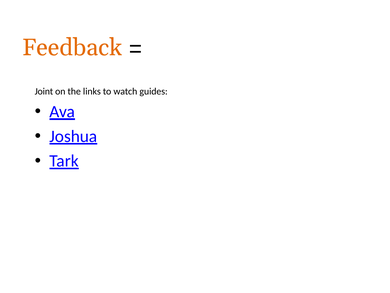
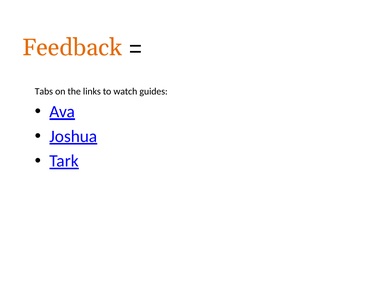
Joint: Joint -> Tabs
